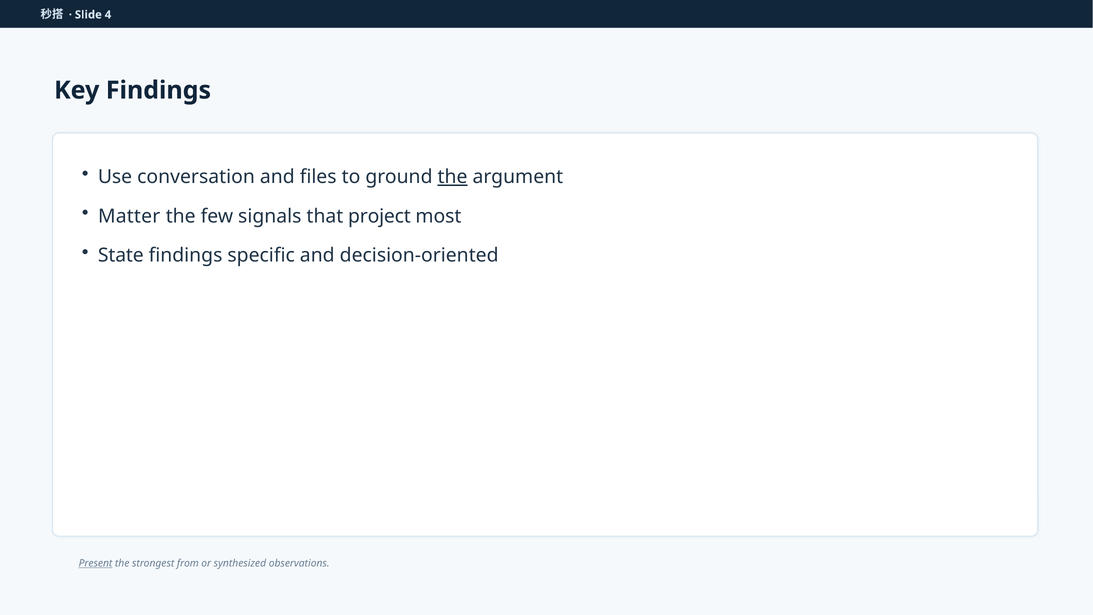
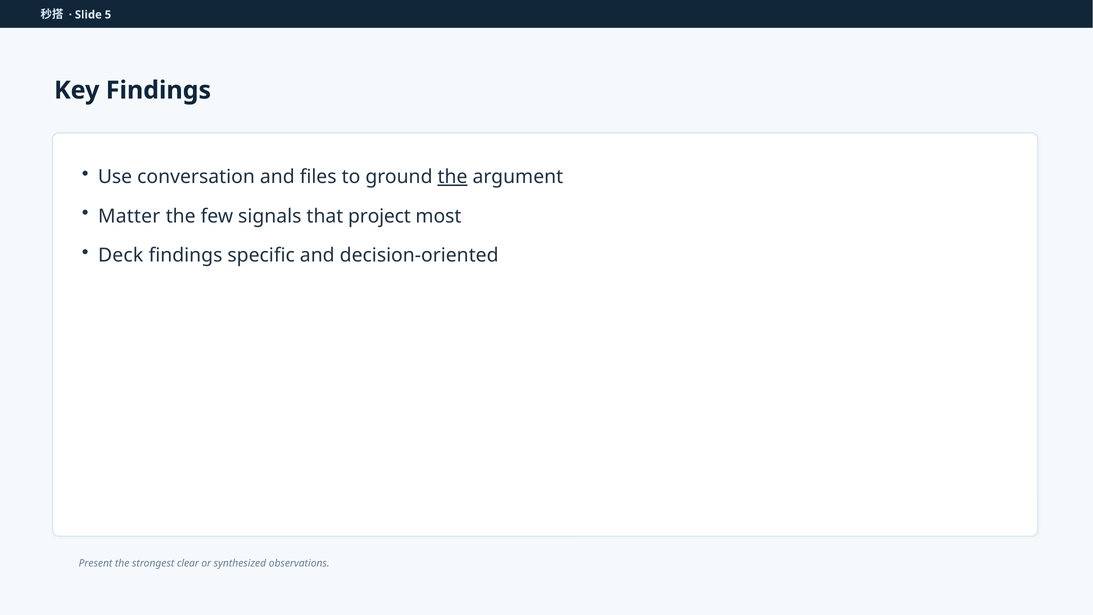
4: 4 -> 5
State: State -> Deck
Present underline: present -> none
from: from -> clear
